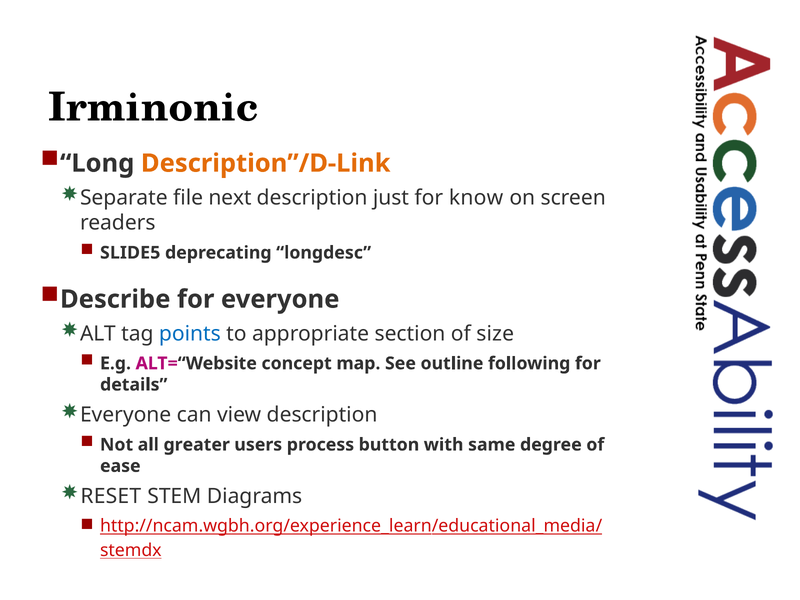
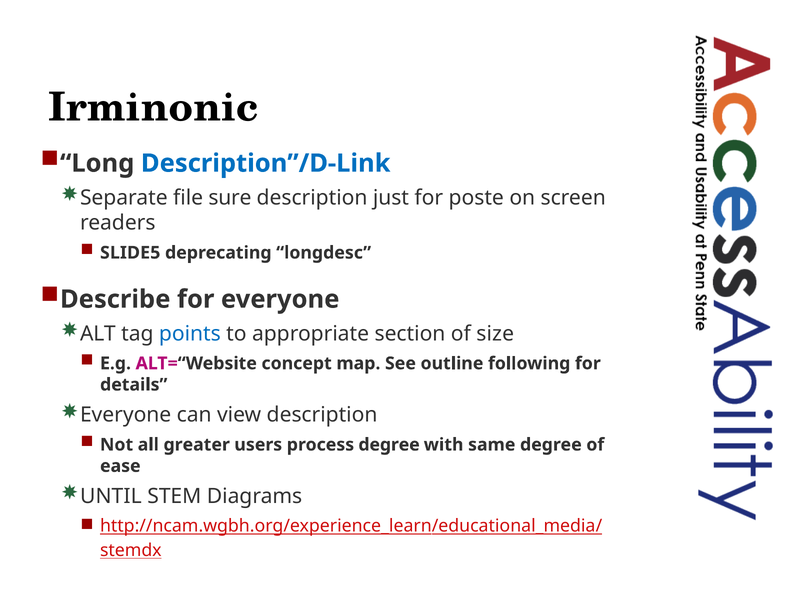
Description”/D-Link colour: orange -> blue
next: next -> sure
know: know -> poste
process button: button -> degree
RESET: RESET -> UNTIL
